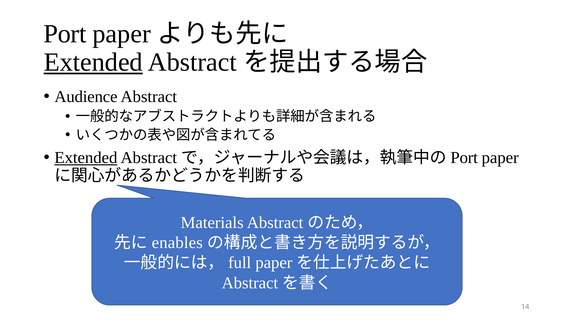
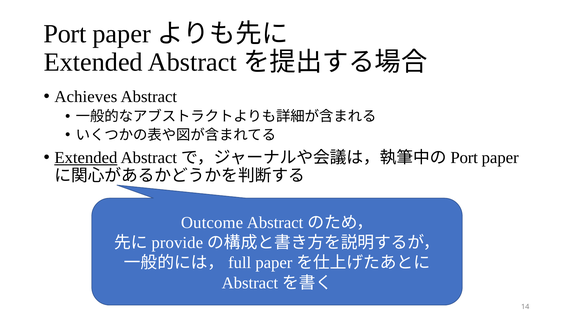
Extended at (93, 62) underline: present -> none
Audience: Audience -> Achieves
Materials: Materials -> Outcome
enables: enables -> provide
